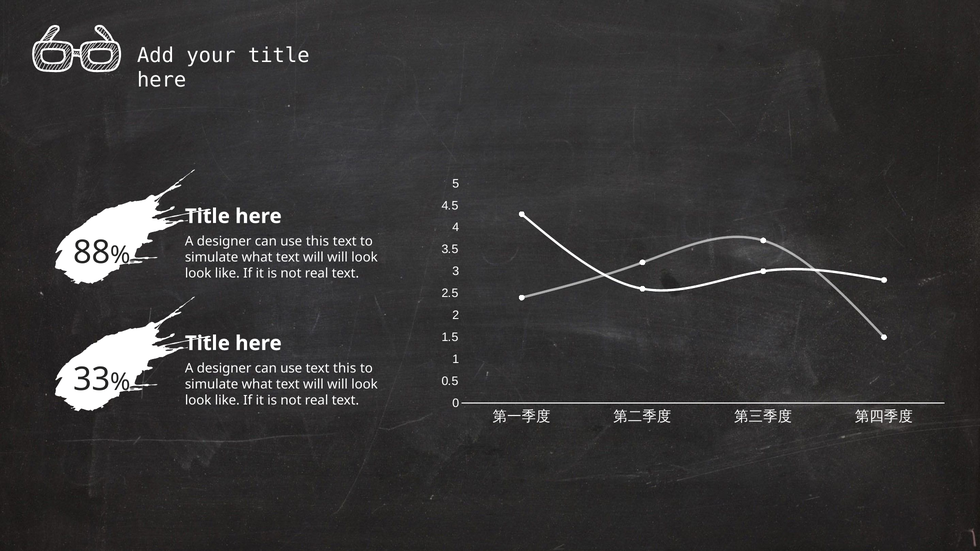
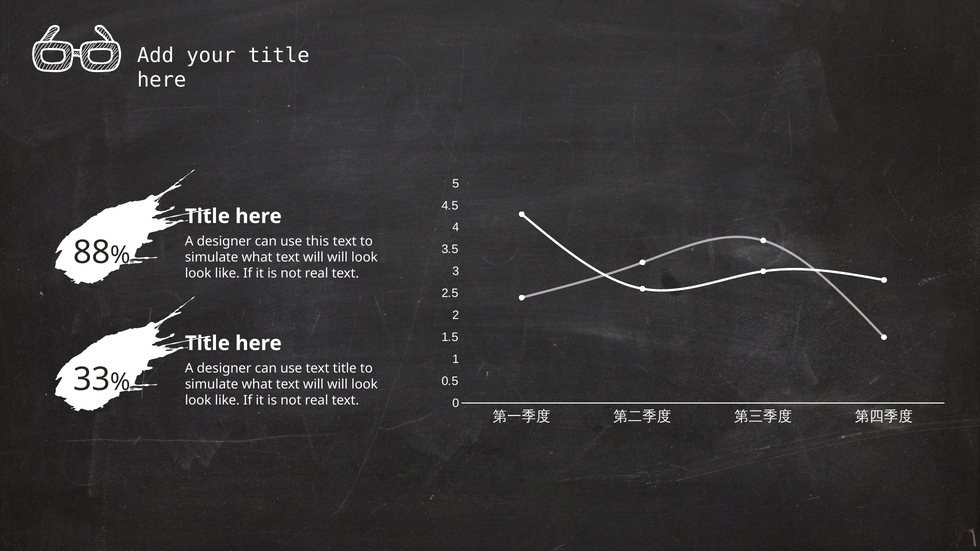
use text this: this -> title
